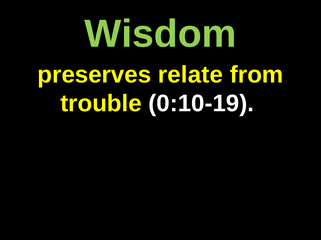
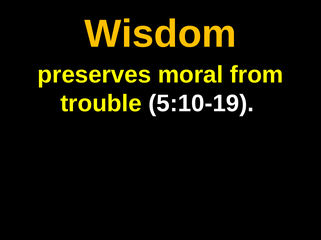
Wisdom colour: light green -> yellow
relate: relate -> moral
0:10-19: 0:10-19 -> 5:10-19
